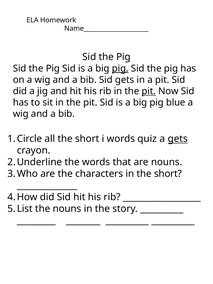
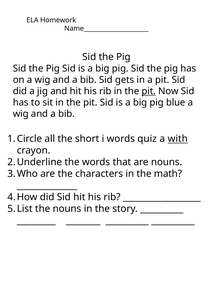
pig at (120, 68) underline: present -> none
a gets: gets -> with
in the short: short -> math
